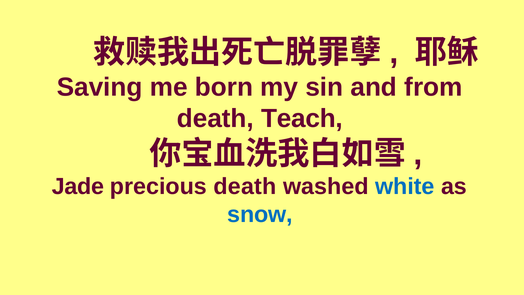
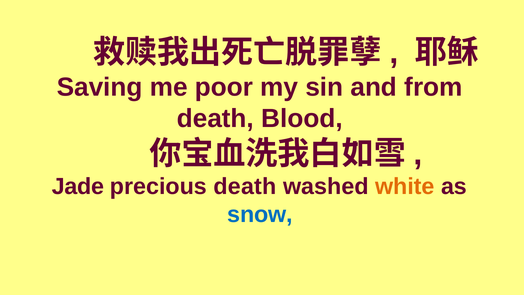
born: born -> poor
Teach: Teach -> Blood
white colour: blue -> orange
